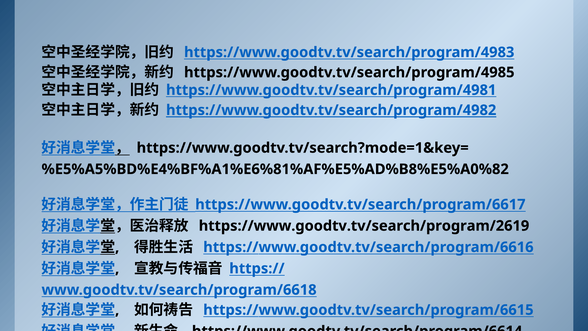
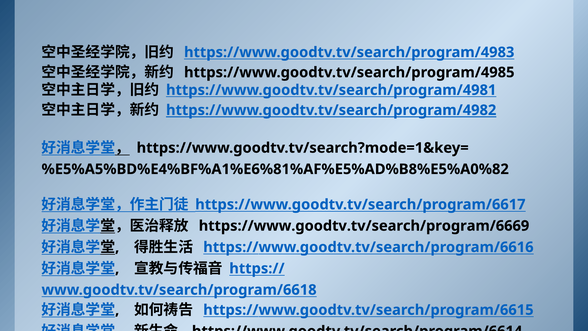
https://www.goodtv.tv/search/program/2619: https://www.goodtv.tv/search/program/2619 -> https://www.goodtv.tv/search/program/6669
